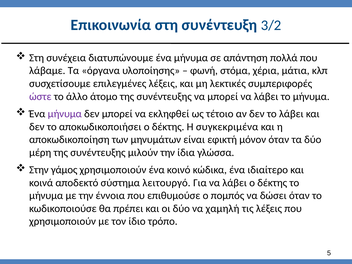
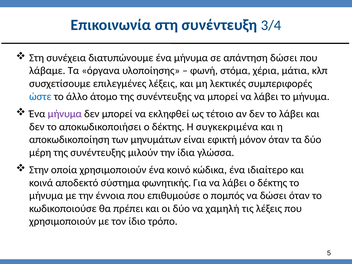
3/2: 3/2 -> 3/4
απάντηση πολλά: πολλά -> δώσει
ώστε colour: purple -> blue
γάμος: γάμος -> οποία
λειτουργό: λειτουργό -> φωνητικής
